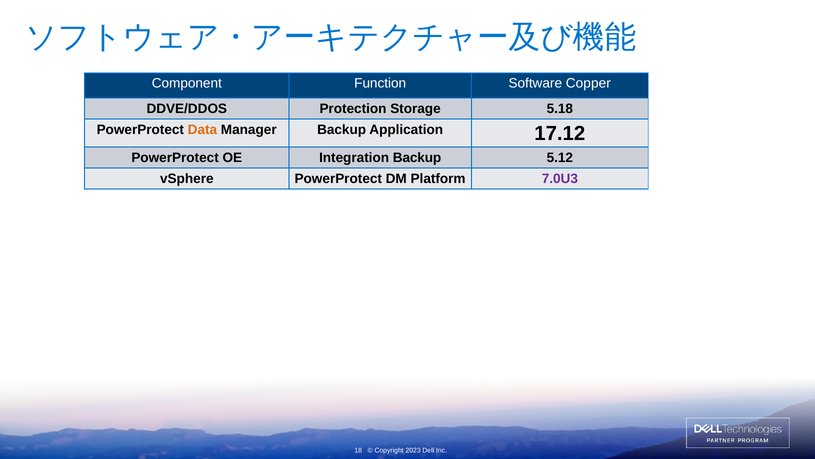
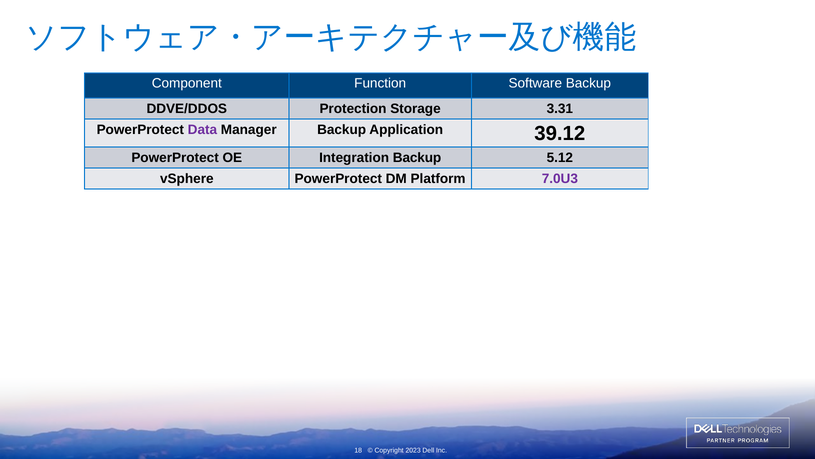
Software Copper: Copper -> Backup
5.18: 5.18 -> 3.31
Data colour: orange -> purple
17.12: 17.12 -> 39.12
